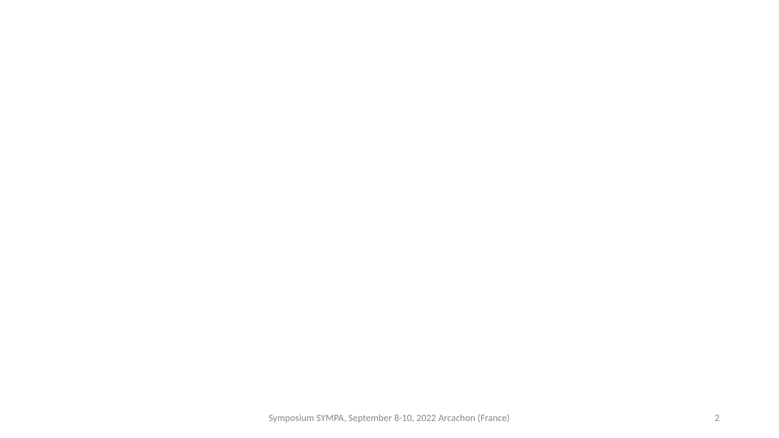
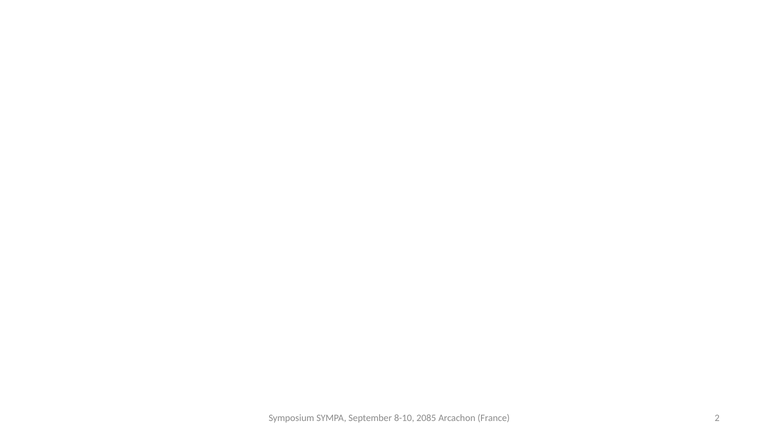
2022: 2022 -> 2085
